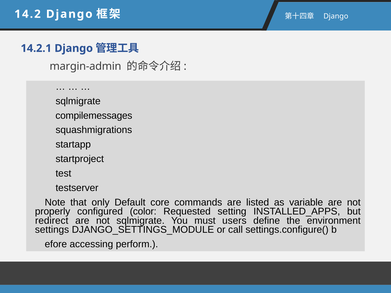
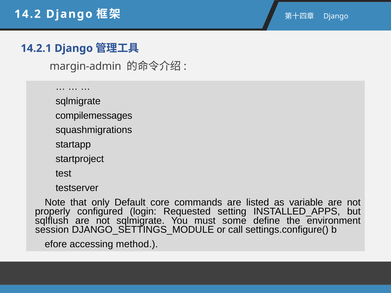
color: color -> login
redirect: redirect -> sqlflush
users: users -> some
settings: settings -> session
perform: perform -> method
